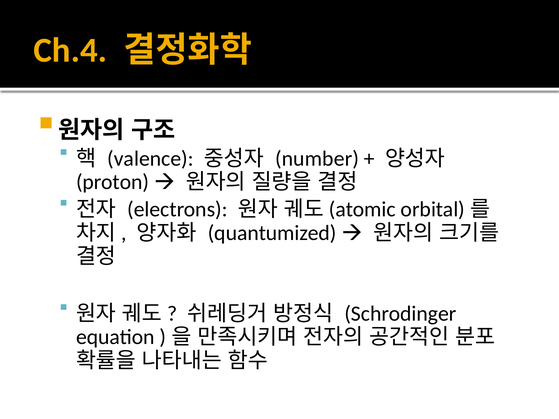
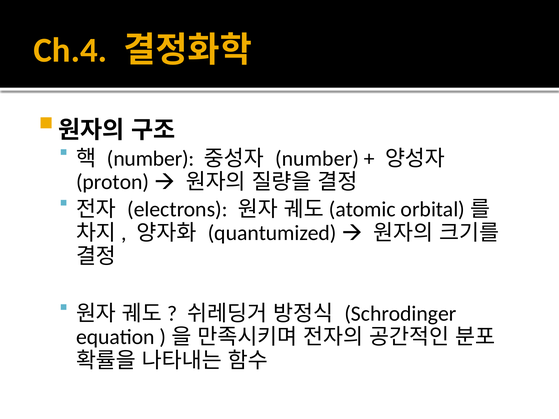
valence at (150, 159): valence -> number
